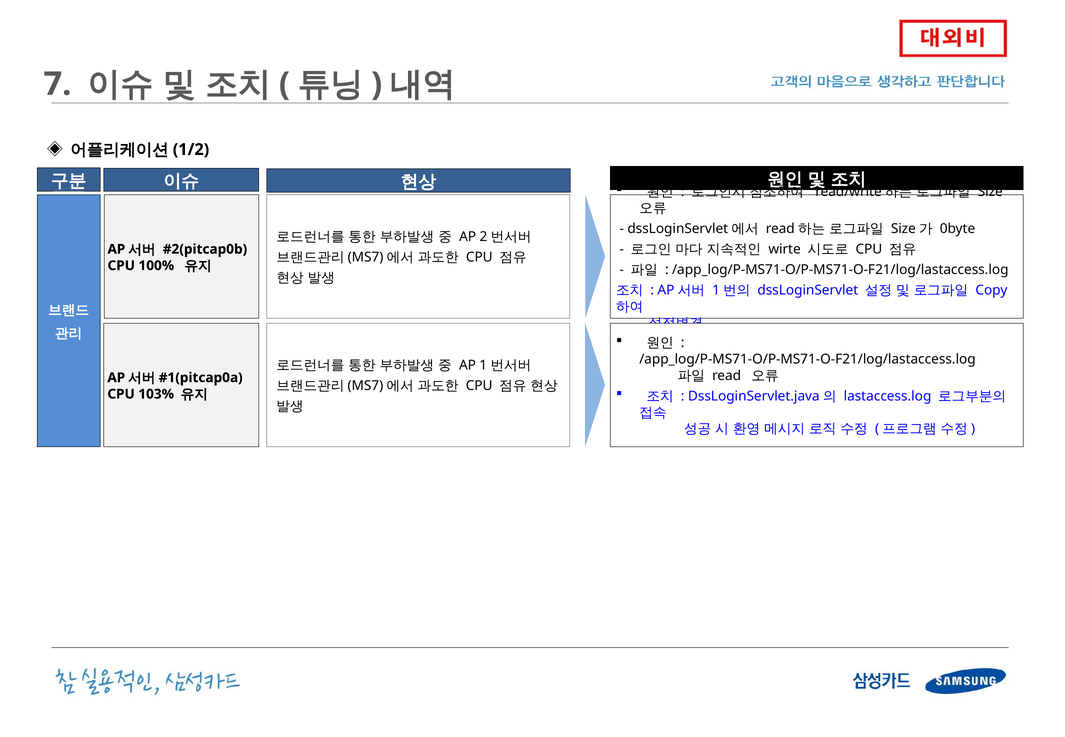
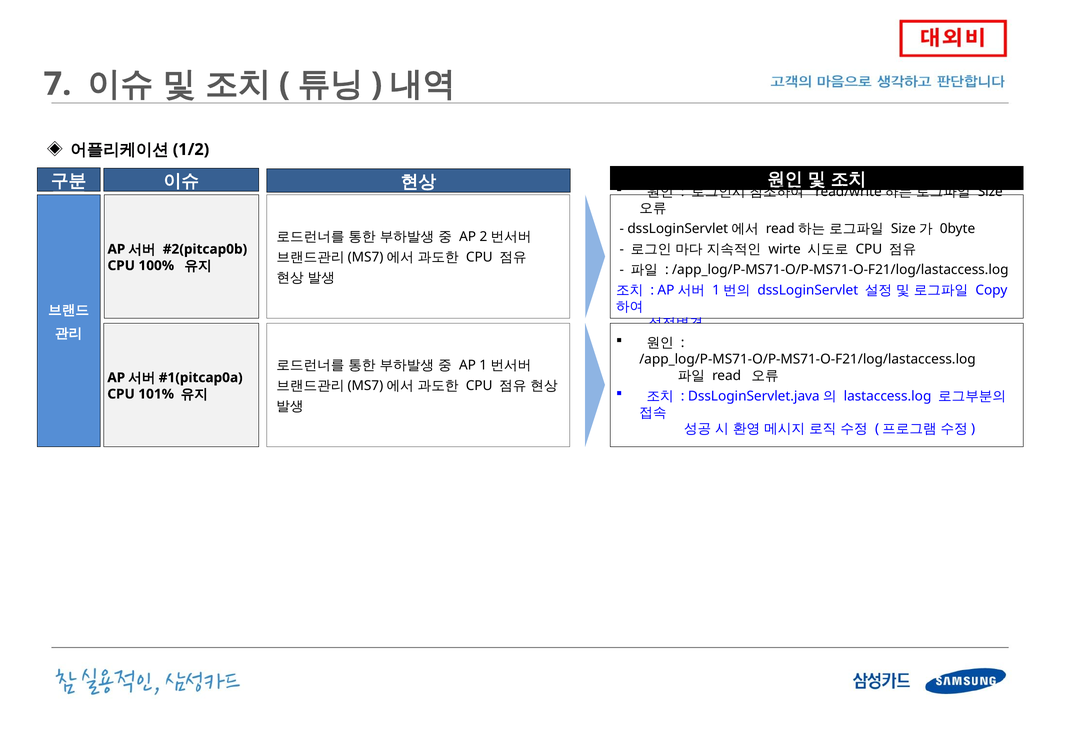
103%: 103% -> 101%
